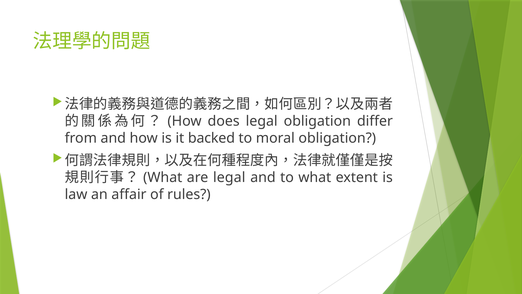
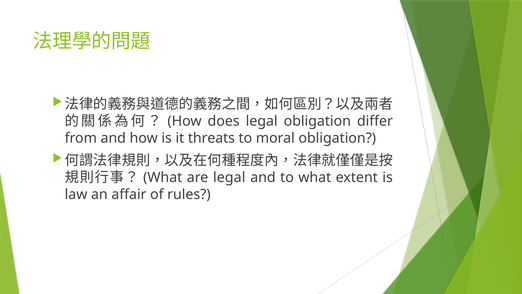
backed: backed -> threats
